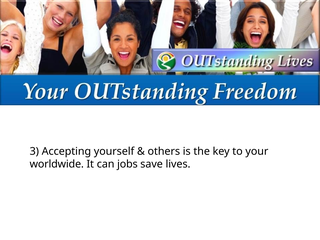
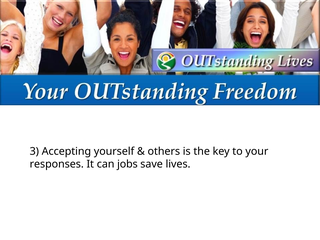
worldwide: worldwide -> responses
